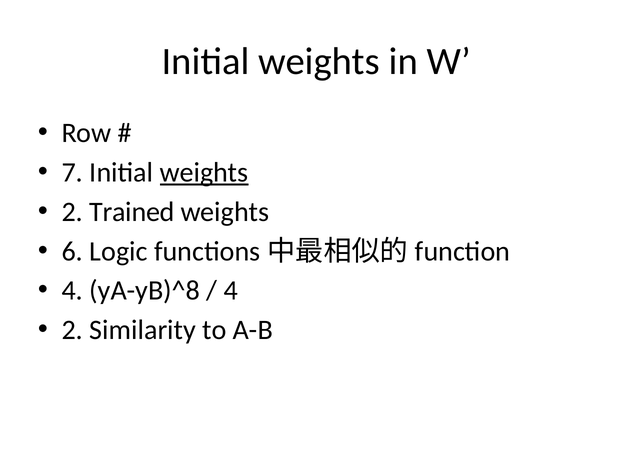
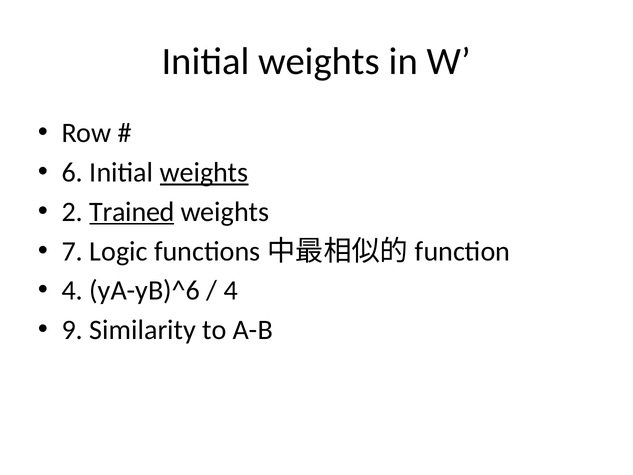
7: 7 -> 6
Trained underline: none -> present
6: 6 -> 7
yA-yB)^8: yA-yB)^8 -> yA-yB)^6
2 at (72, 330): 2 -> 9
